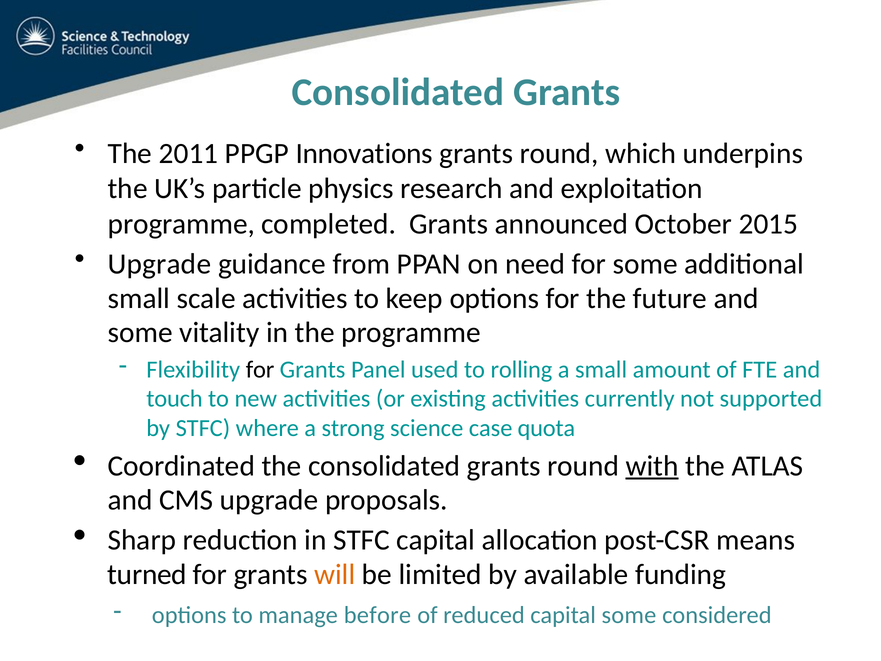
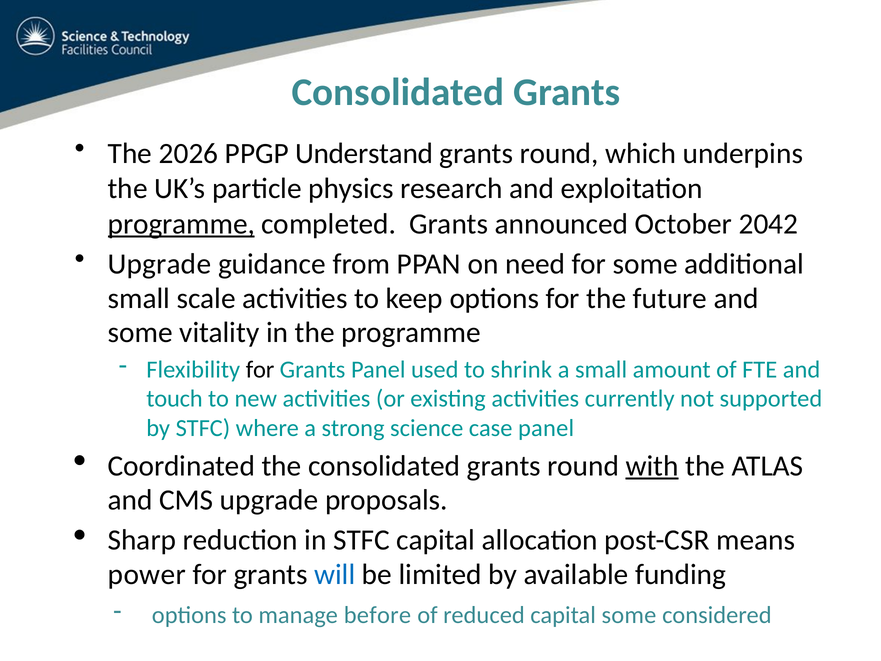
2011: 2011 -> 2026
Innovations: Innovations -> Understand
programme at (181, 224) underline: none -> present
2015: 2015 -> 2042
rolling: rolling -> shrink
case quota: quota -> panel
turned: turned -> power
will colour: orange -> blue
